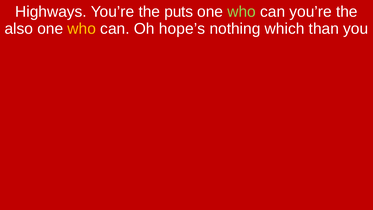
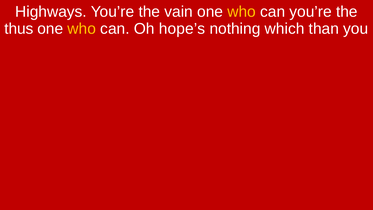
puts: puts -> vain
who at (242, 12) colour: light green -> yellow
also: also -> thus
